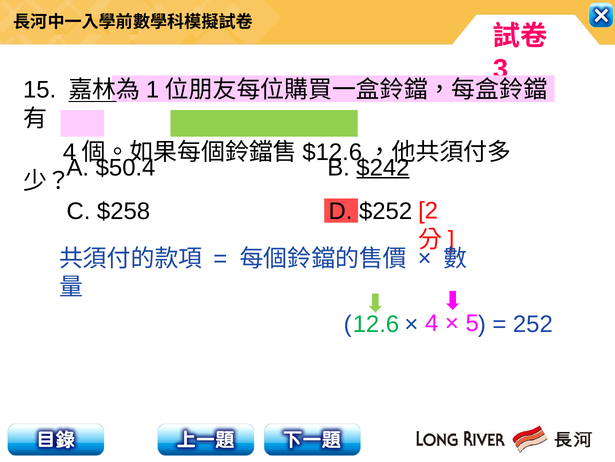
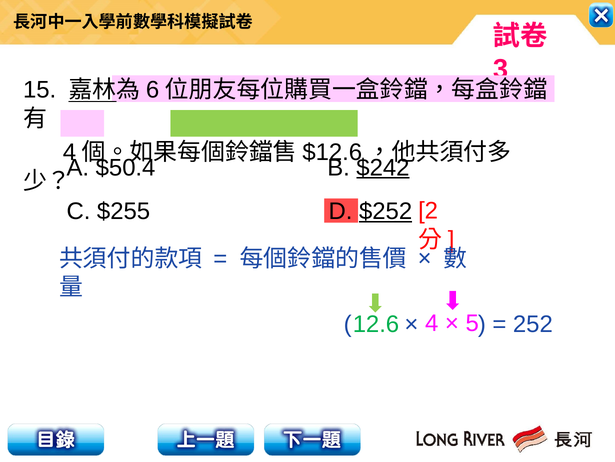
1: 1 -> 6
$258: $258 -> $255
$252 underline: none -> present
